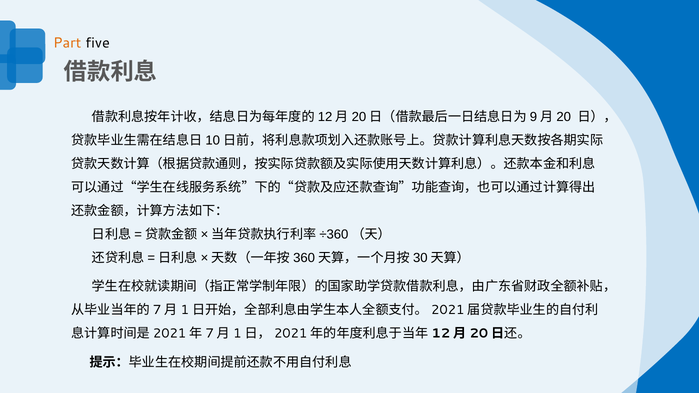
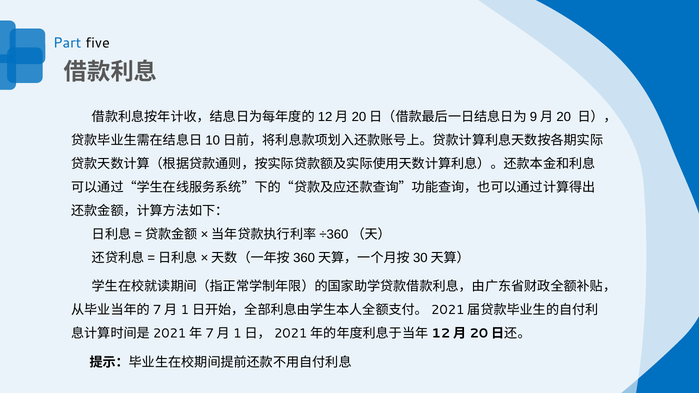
Part colour: orange -> blue
